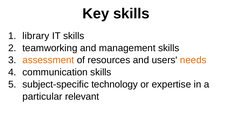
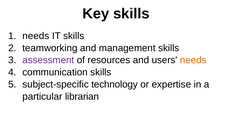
library at (36, 36): library -> needs
assessment colour: orange -> purple
relevant: relevant -> librarian
